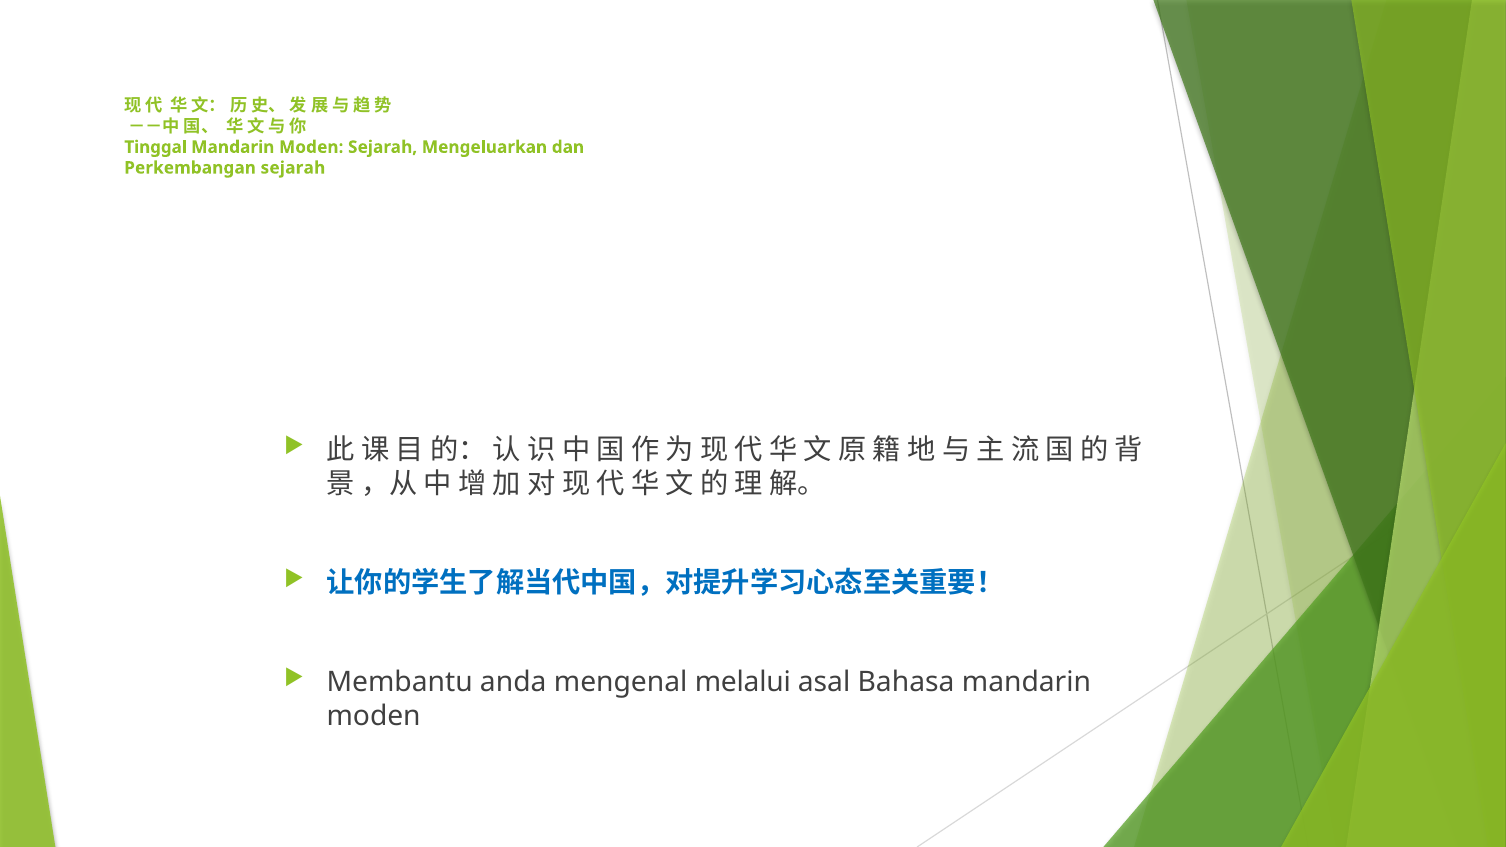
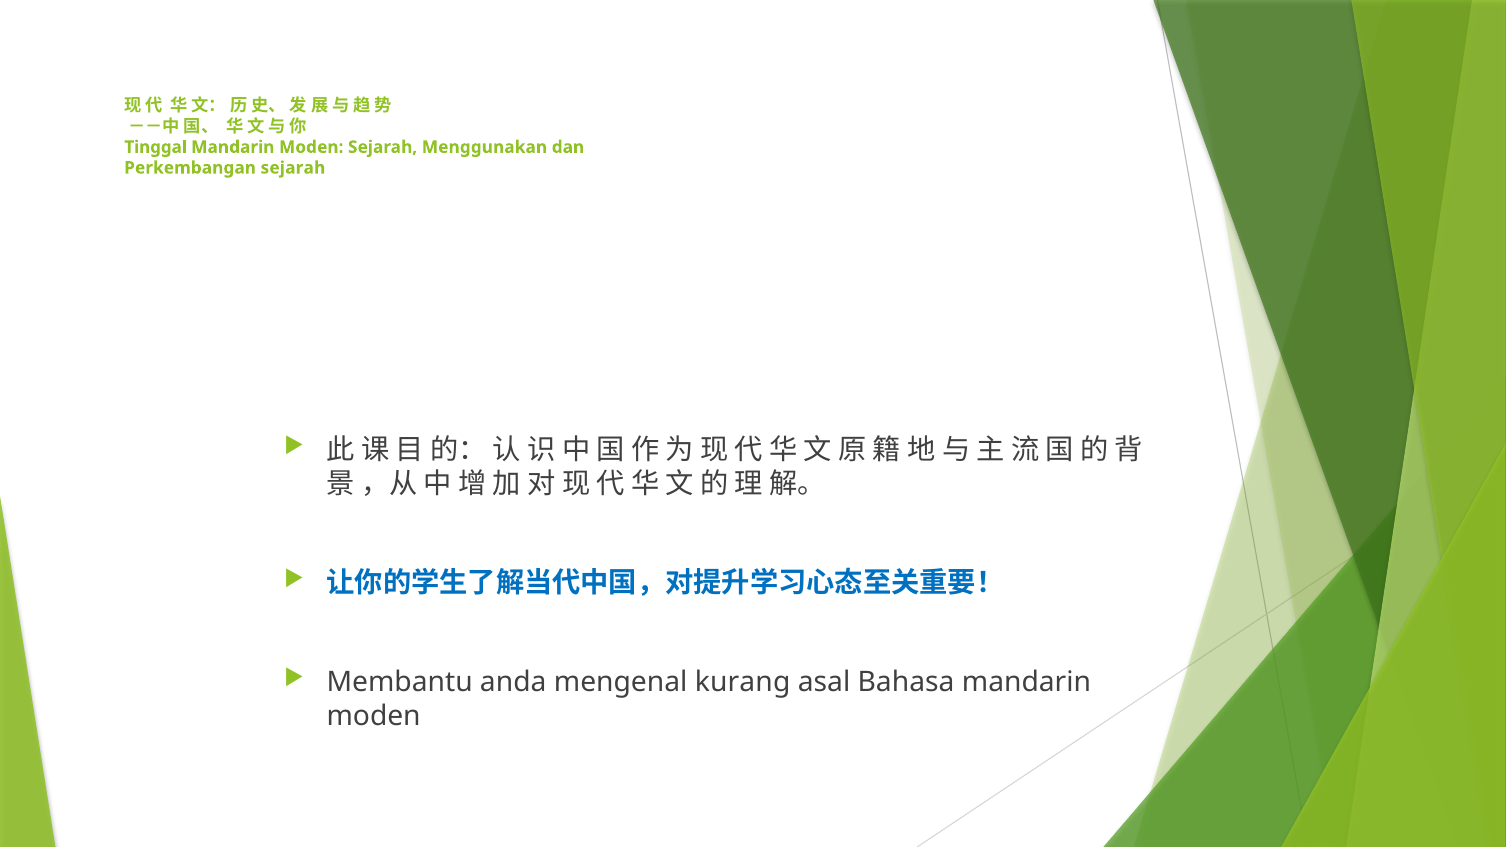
Mengeluarkan: Mengeluarkan -> Menggunakan
melalui: melalui -> kurang
